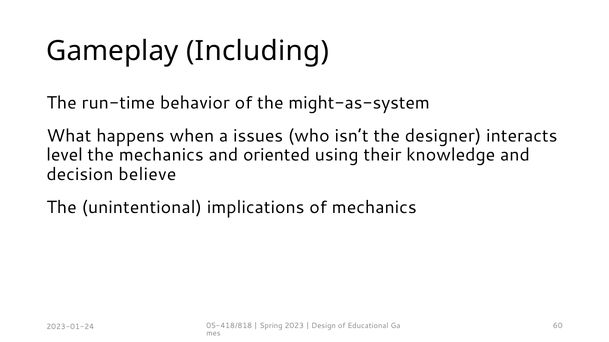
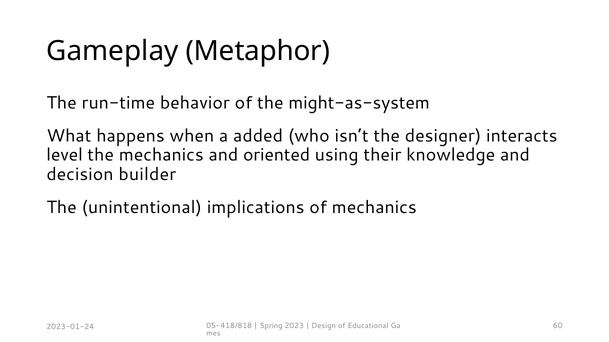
Including: Including -> Metaphor
issues: issues -> added
believe: believe -> builder
